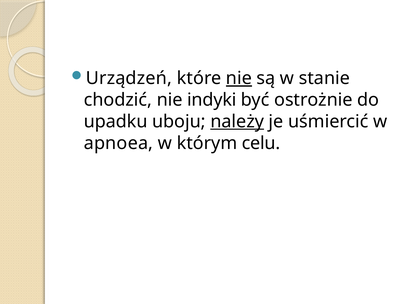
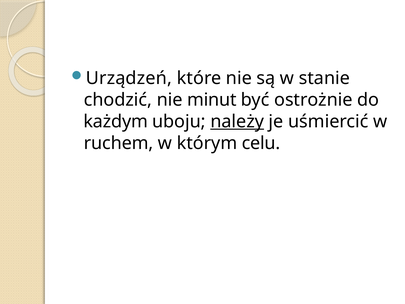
nie at (239, 78) underline: present -> none
indyki: indyki -> minut
upadku: upadku -> każdym
apnoea: apnoea -> ruchem
